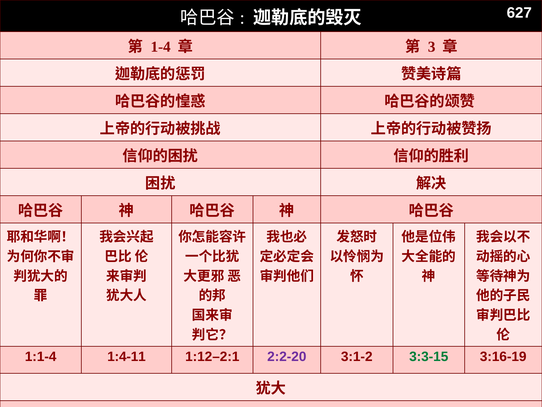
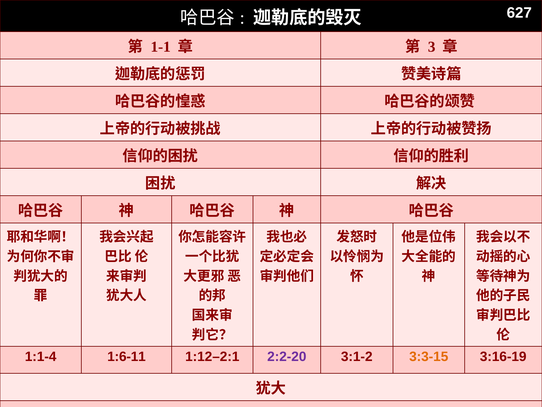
1-4: 1-4 -> 1-1
1:4-11: 1:4-11 -> 1:6-11
3:3-15 colour: green -> orange
